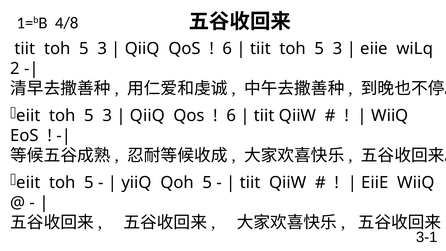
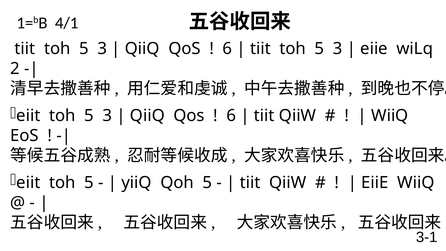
4/8: 4/8 -> 4/1
